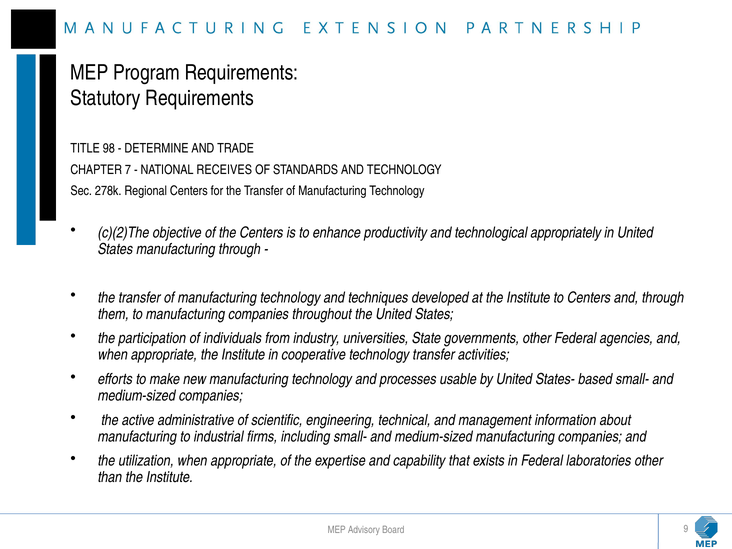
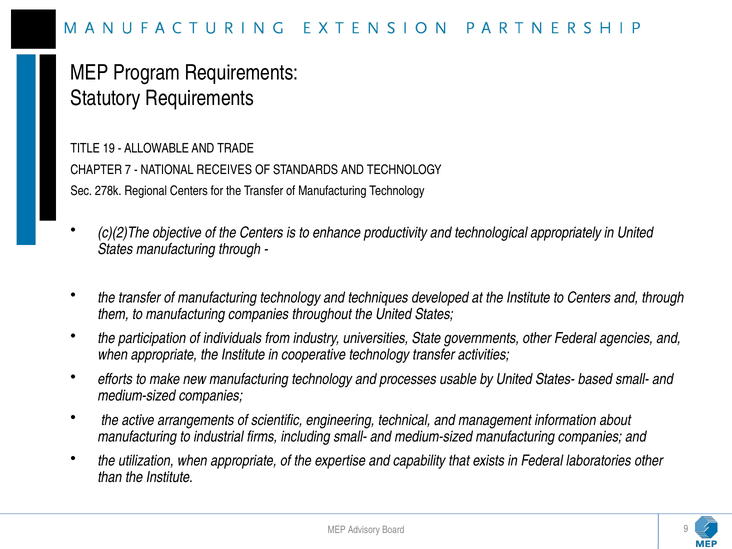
98: 98 -> 19
DETERMINE: DETERMINE -> ALLOWABLE
administrative: administrative -> arrangements
